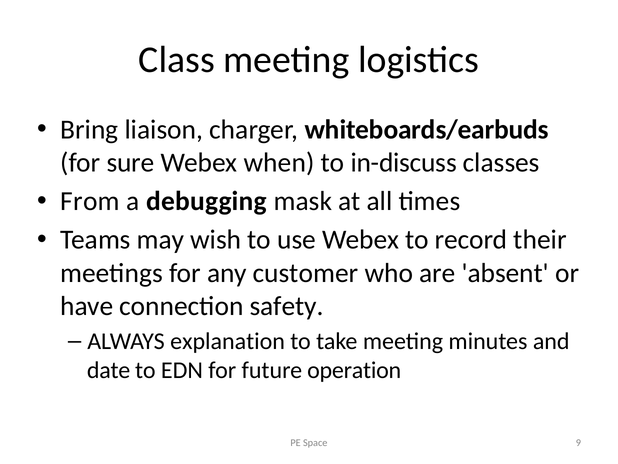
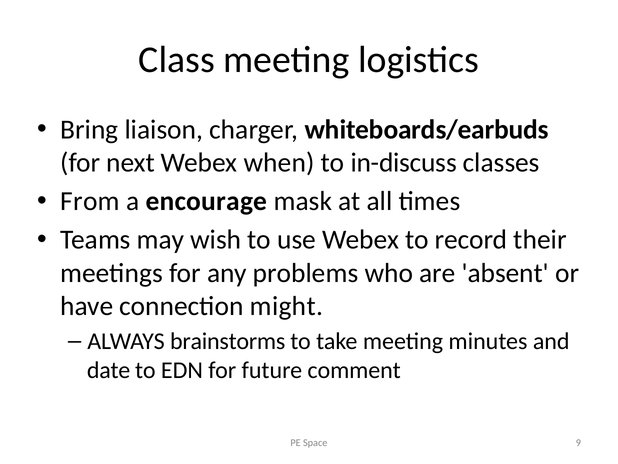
sure: sure -> next
debugging: debugging -> encourage
customer: customer -> problems
safety: safety -> might
explanation: explanation -> brainstorms
operation: operation -> comment
